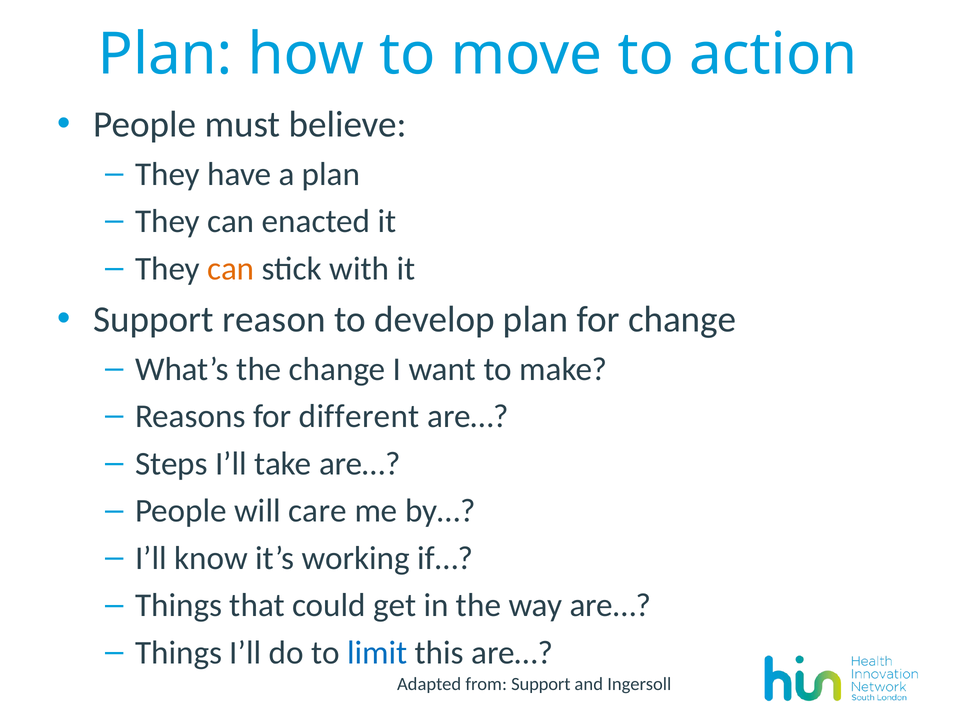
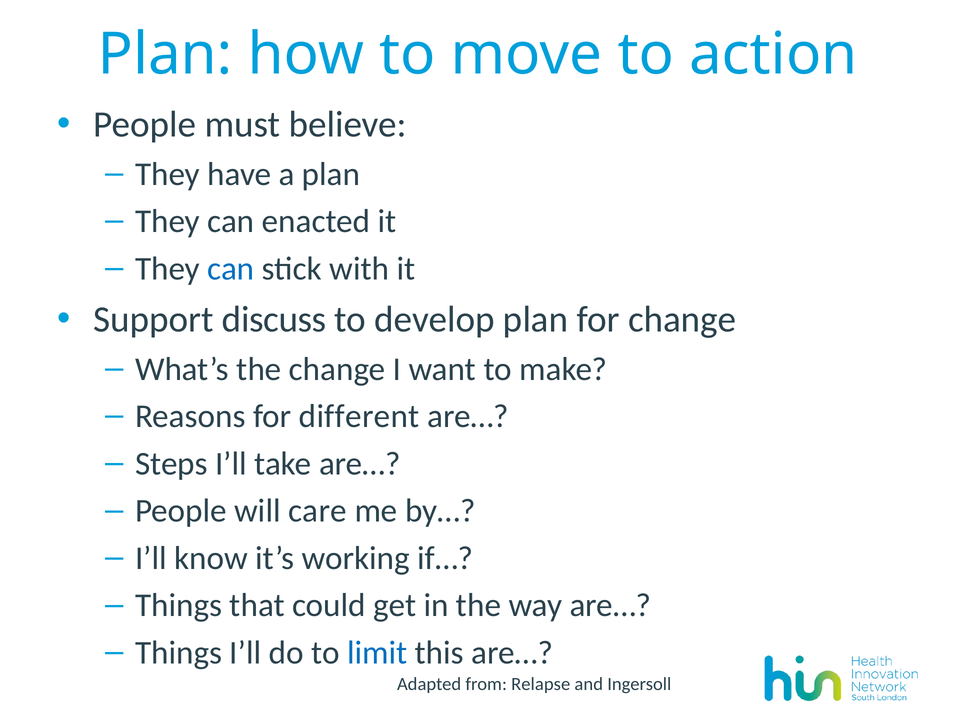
can at (231, 269) colour: orange -> blue
reason: reason -> discuss
from Support: Support -> Relapse
